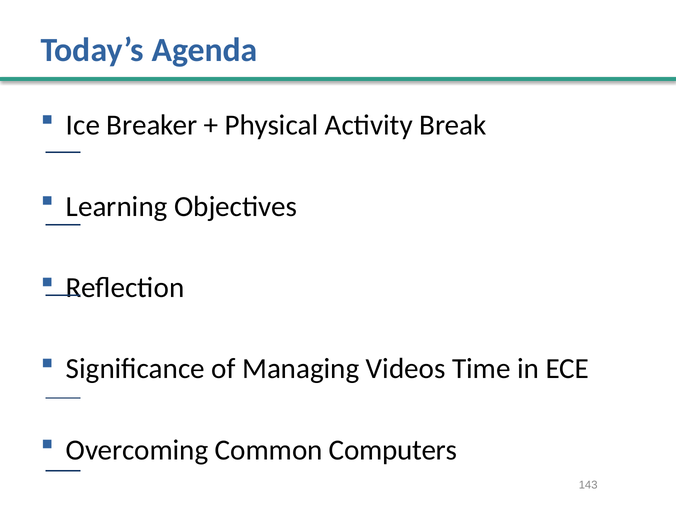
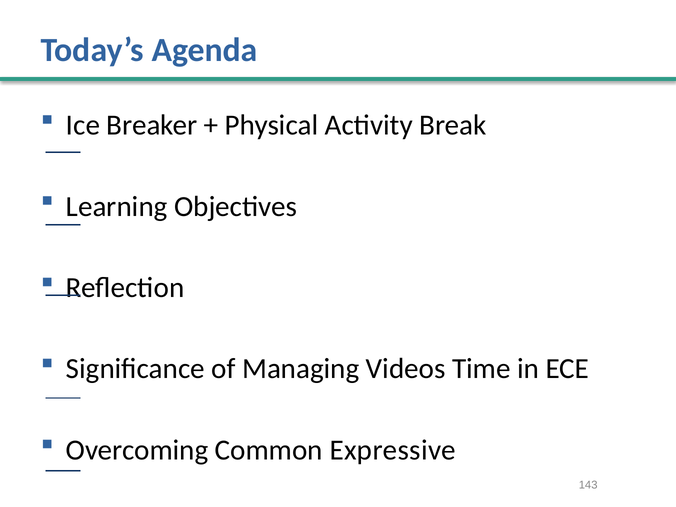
Computers: Computers -> Expressive
